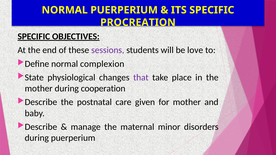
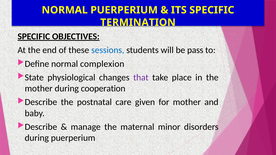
PROCREATION: PROCREATION -> TERMINATION
sessions colour: purple -> blue
love: love -> pass
